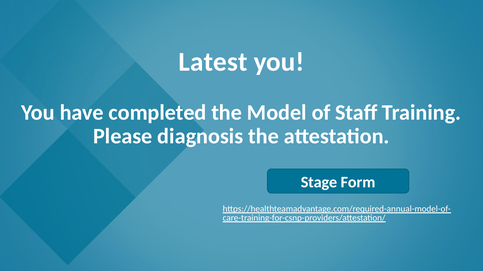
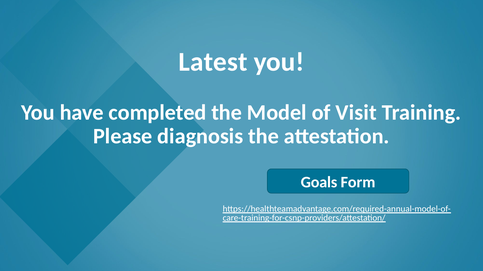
Staff: Staff -> Visit
Stage: Stage -> Goals
